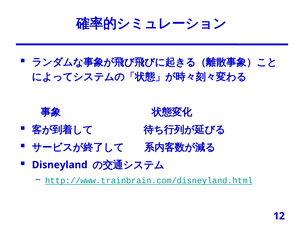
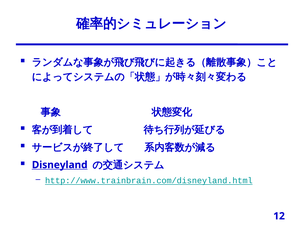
Disneyland underline: none -> present
